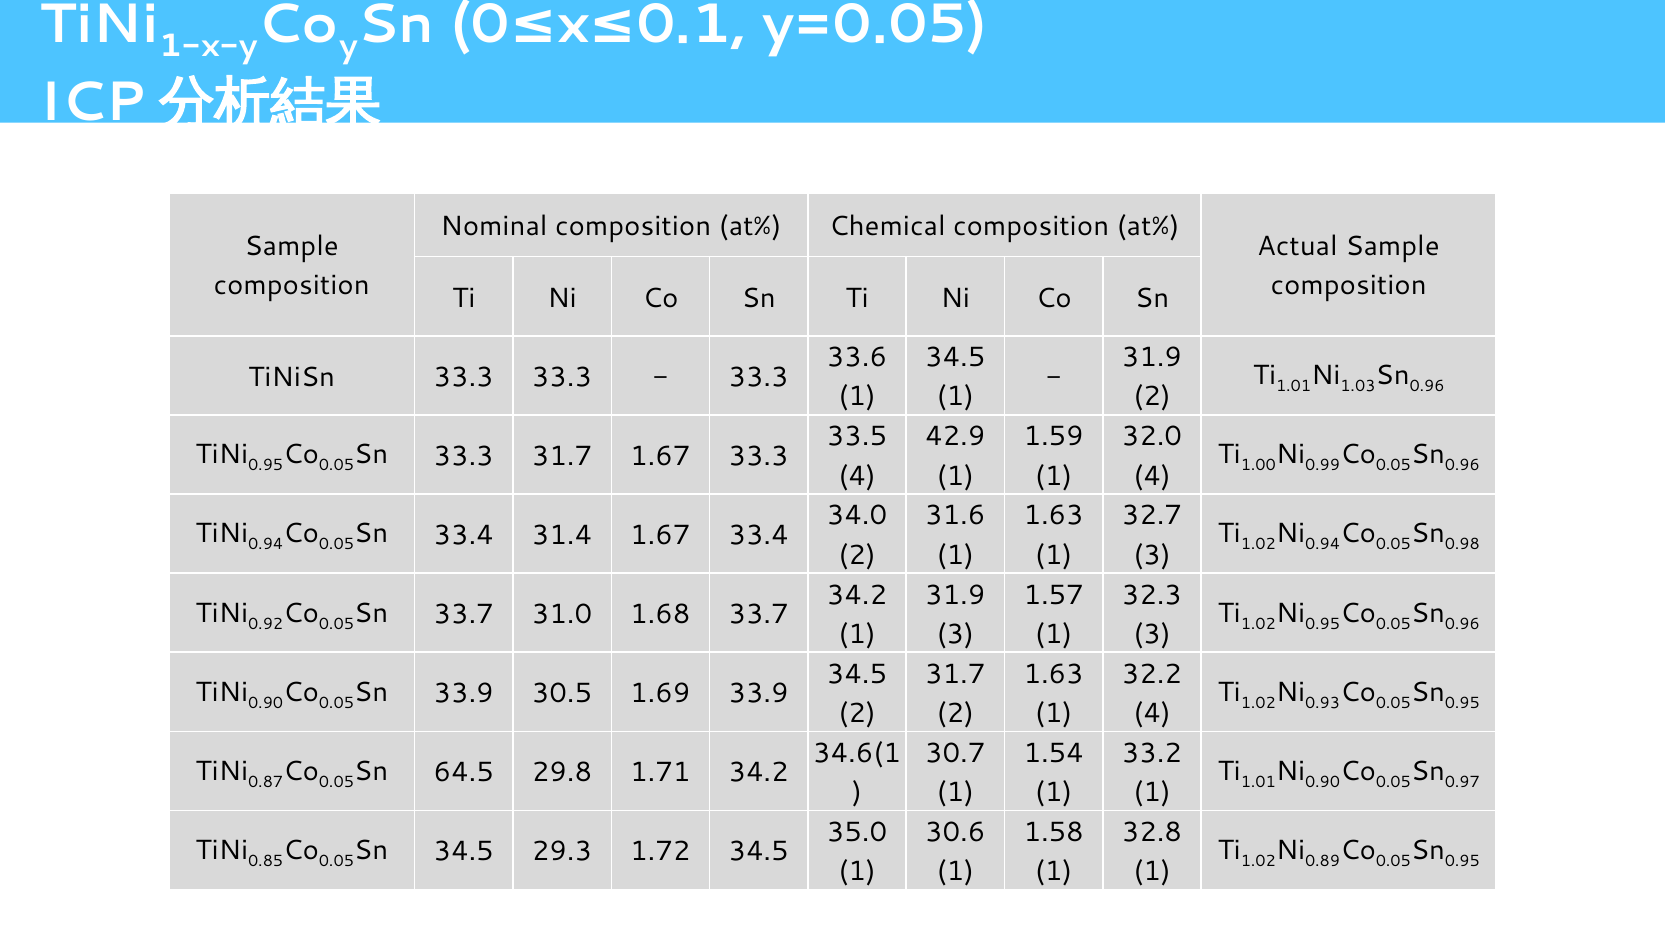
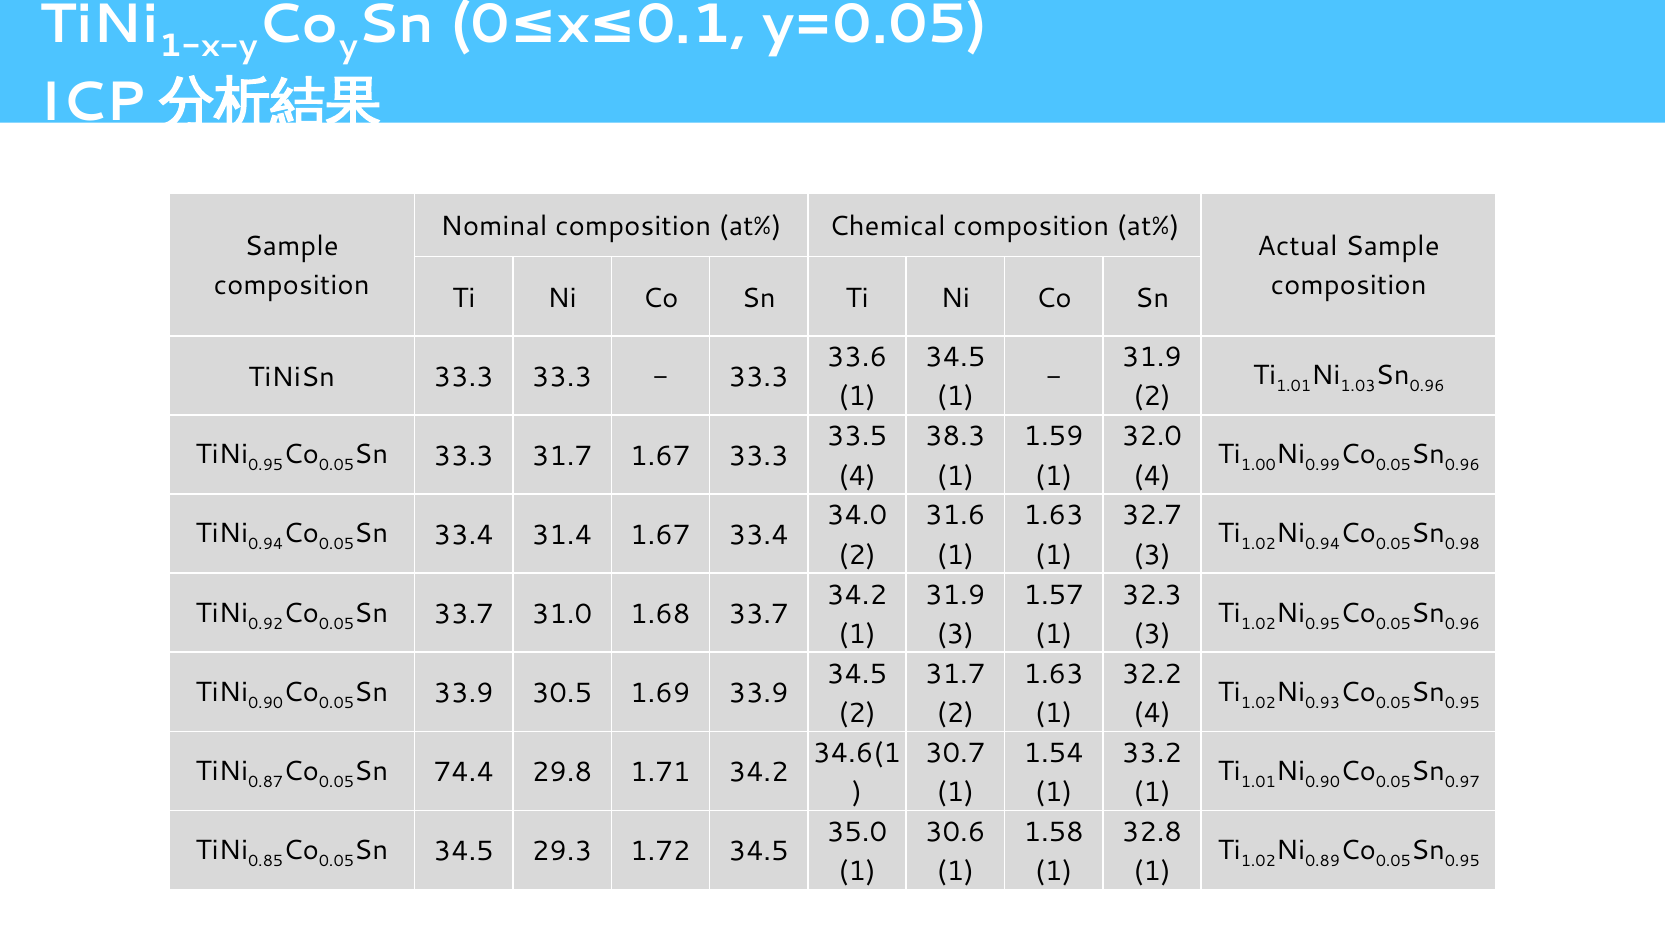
42.9: 42.9 -> 38.3
64.5: 64.5 -> 74.4
